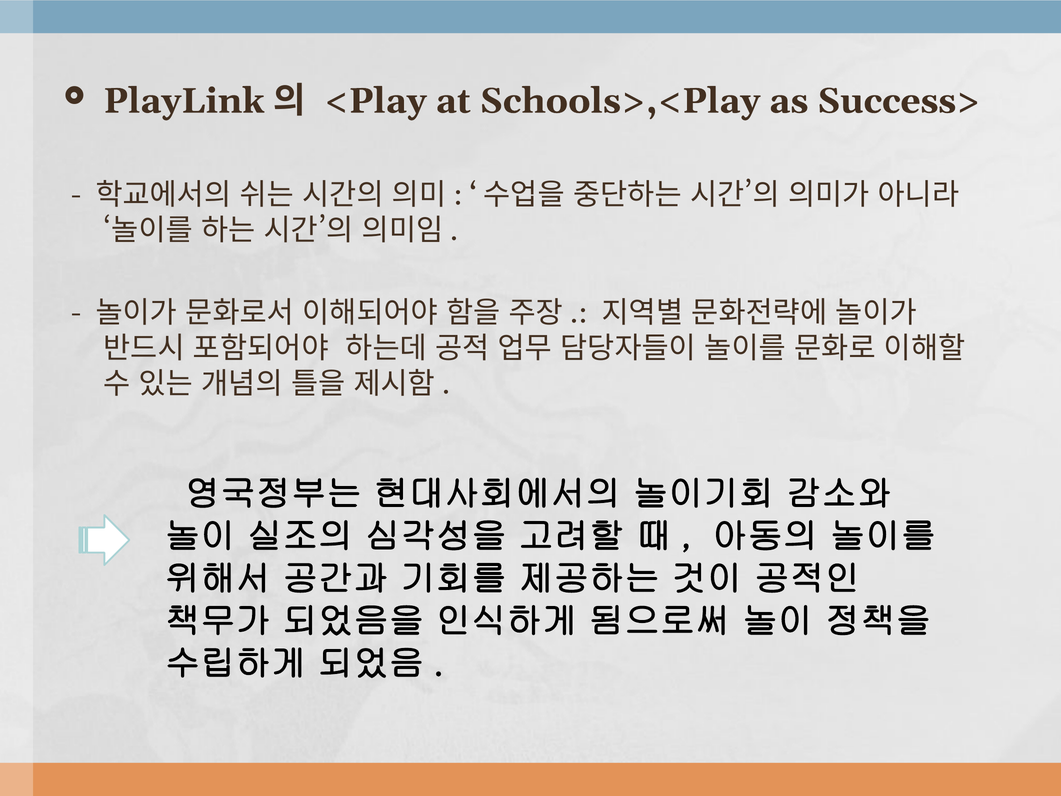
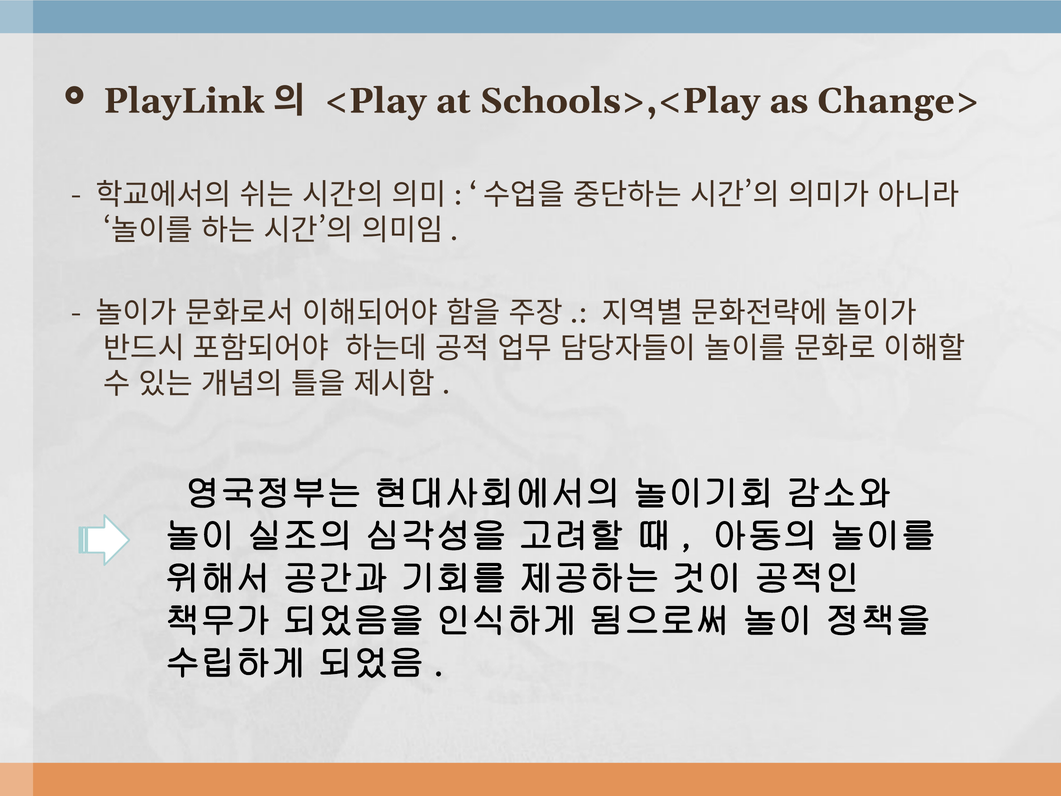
Success>: Success> -> Change>
